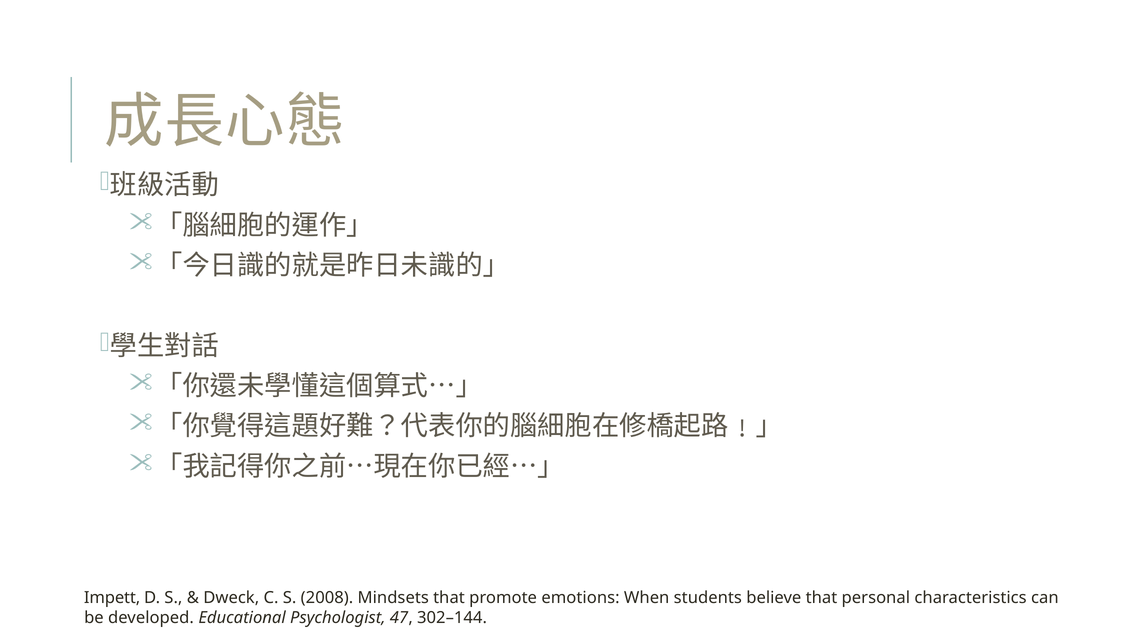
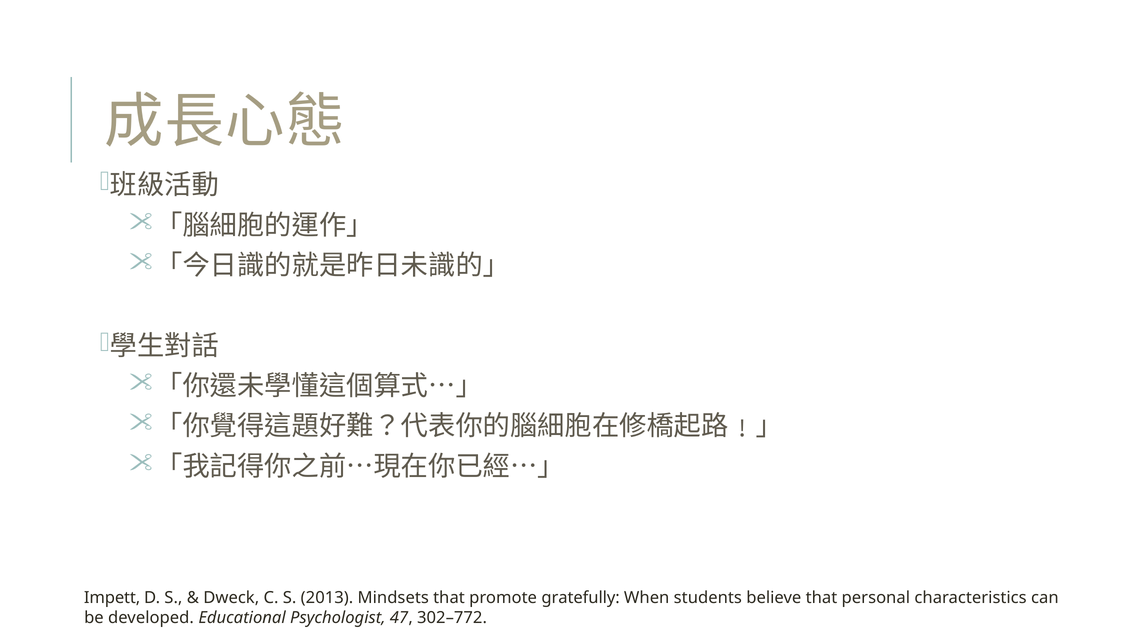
2008: 2008 -> 2013
emotions: emotions -> gratefully
302–144: 302–144 -> 302–772
